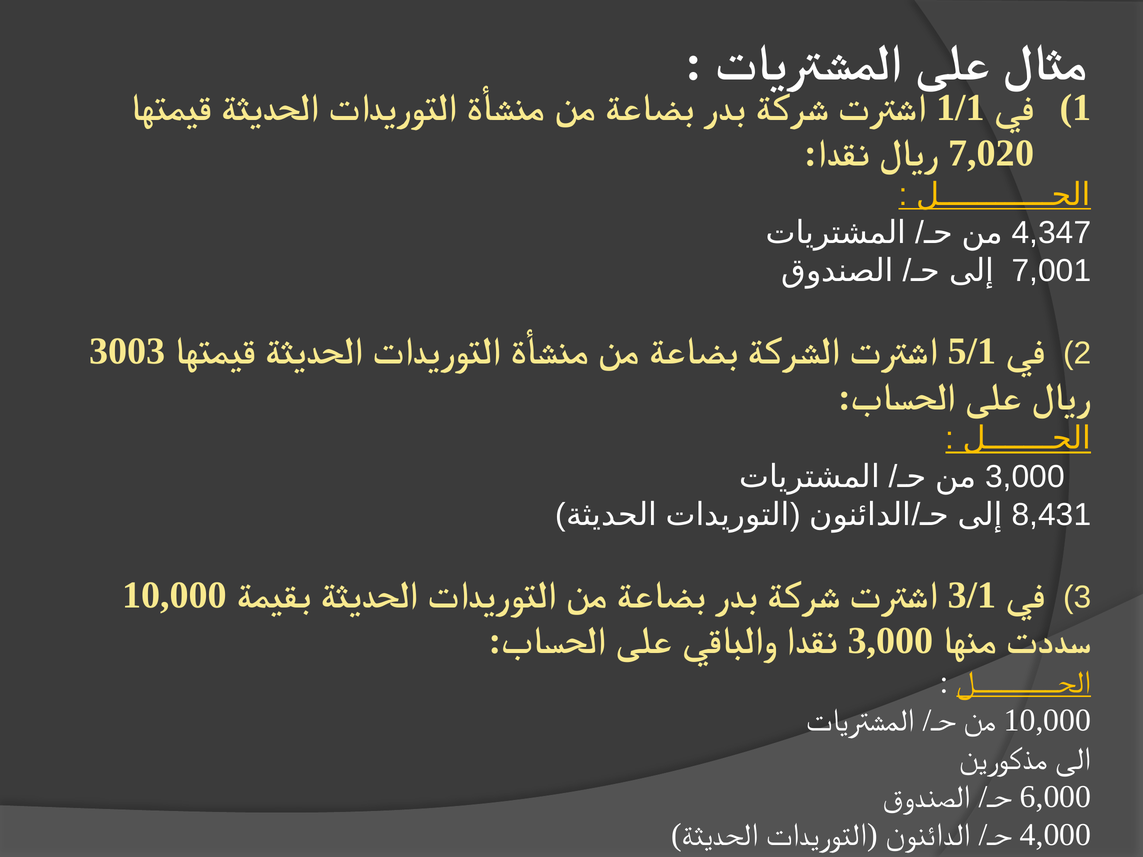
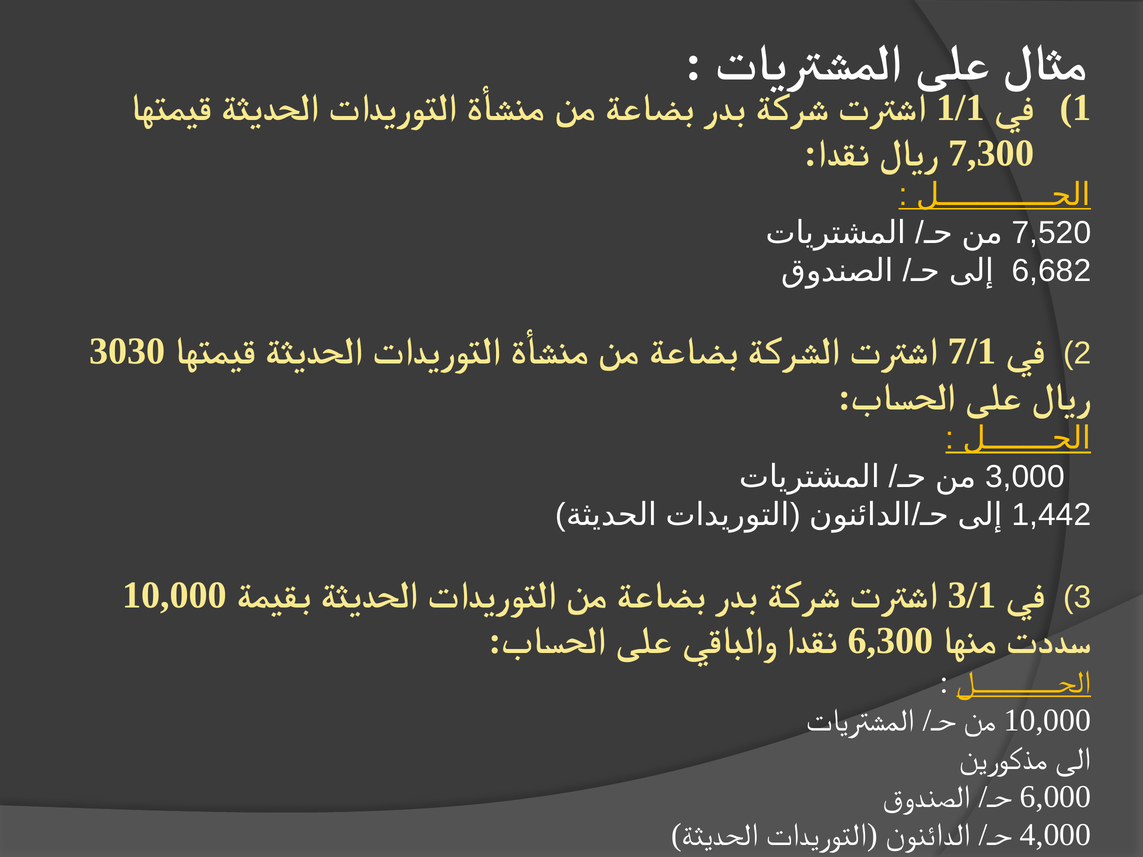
7,020: 7,020 -> 7,300
4,347: 4,347 -> 7,520
7,001: 7,001 -> 6,682
3003: 3003 -> 3030
5/1: 5/1 -> 7/1
8,431: 8,431 -> 1,442
3,000 at (890, 641): 3,000 -> 6,300
